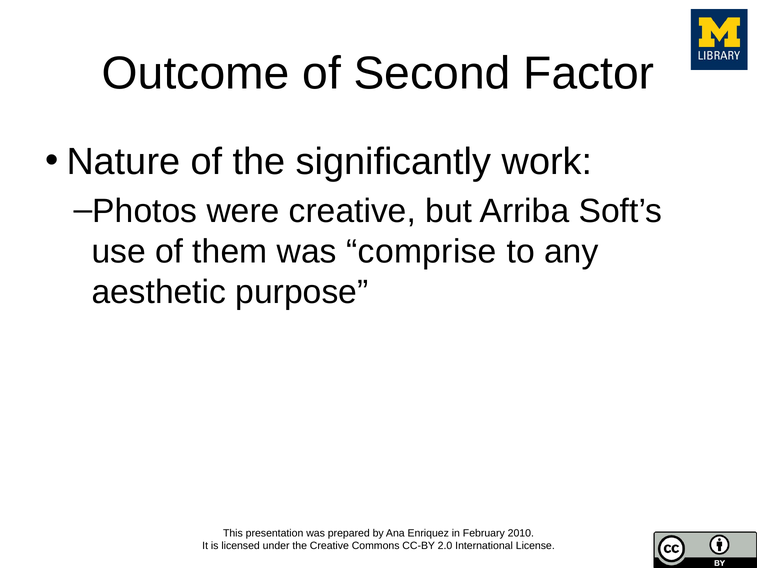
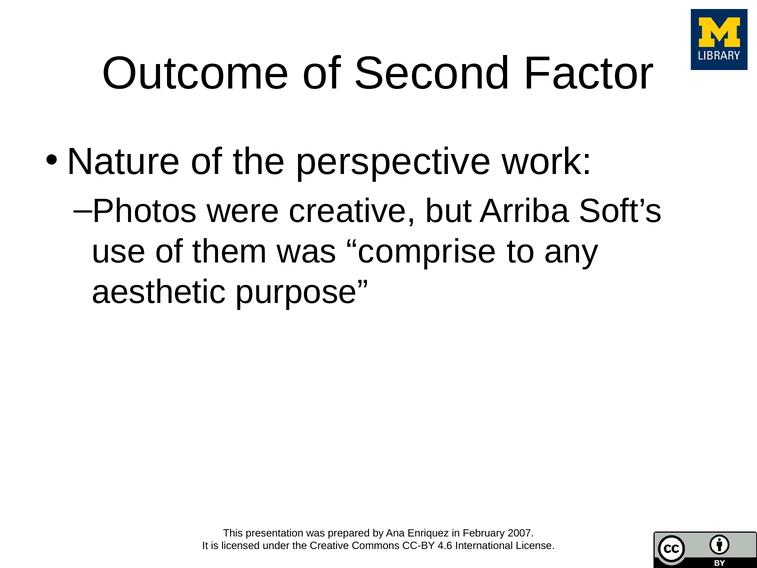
significantly: significantly -> perspective
2010: 2010 -> 2007
2.0: 2.0 -> 4.6
